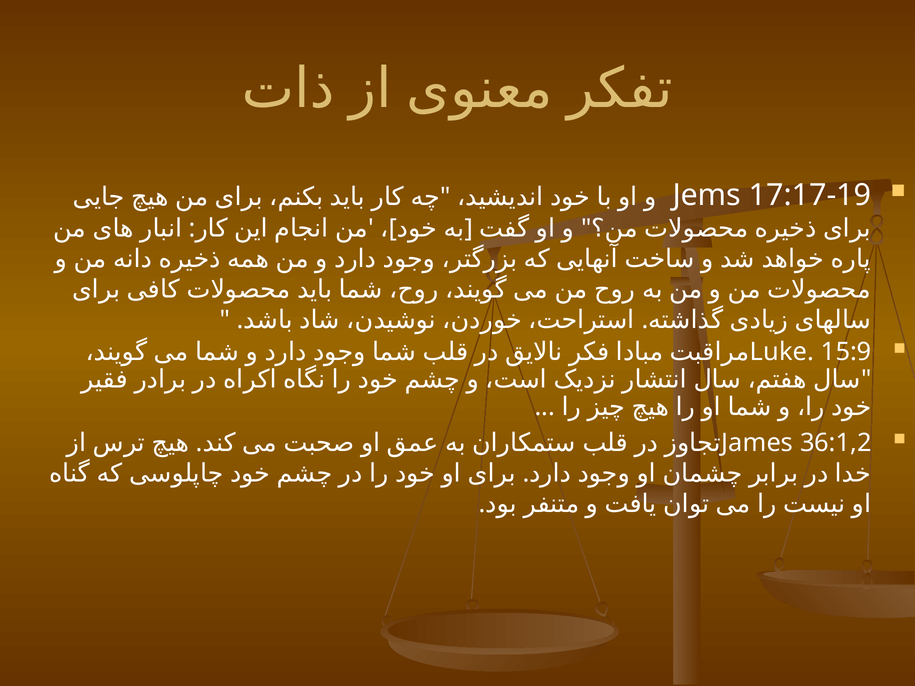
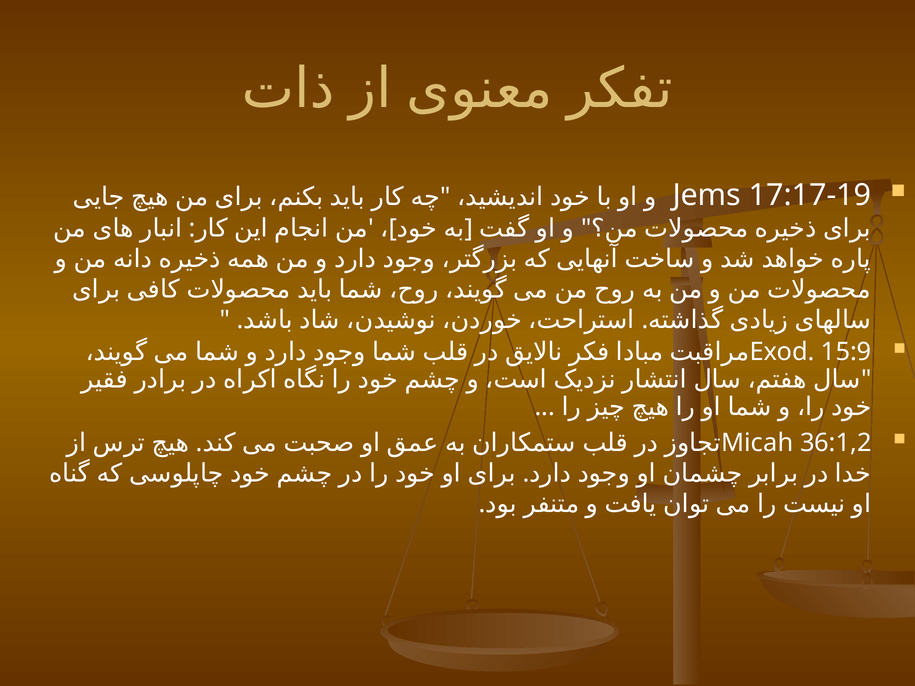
Luke: Luke -> Exod
James: James -> Micah
